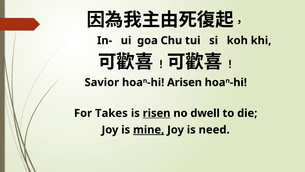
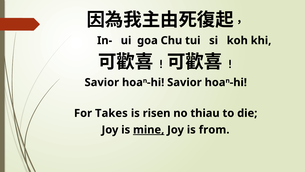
Arisen at (185, 82): Arisen -> Savior
risen underline: present -> none
dwell: dwell -> thiau
need: need -> from
